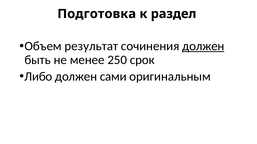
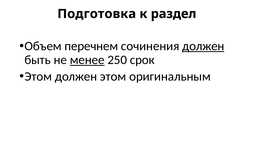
результат: результат -> перечнем
менее underline: none -> present
Либо at (38, 77): Либо -> Этом
должен сами: сами -> этом
